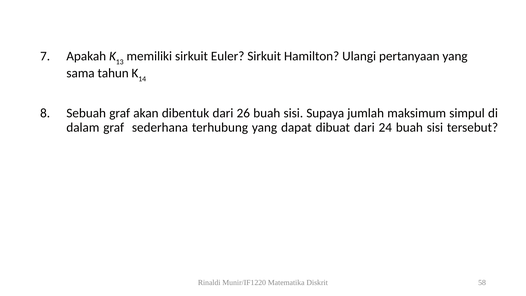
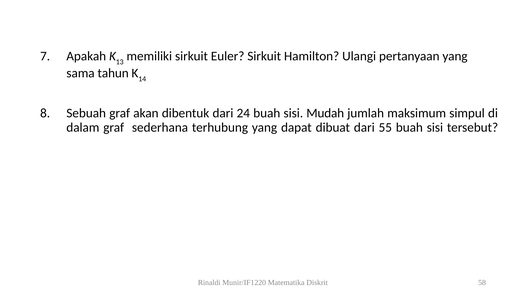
26: 26 -> 24
Supaya: Supaya -> Mudah
24: 24 -> 55
